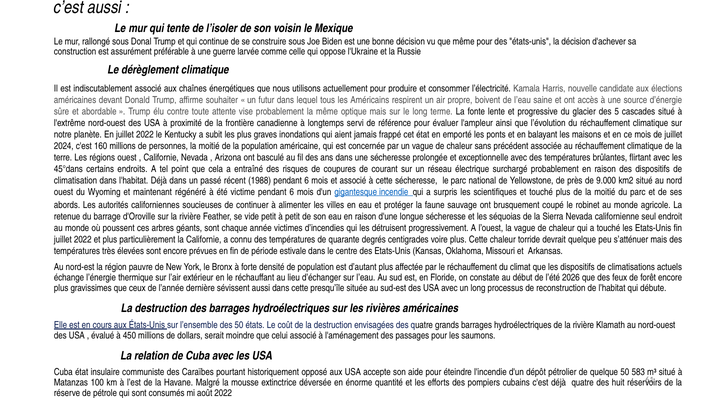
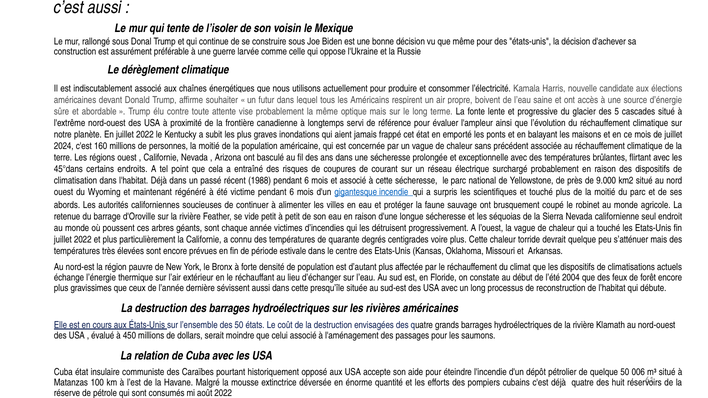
2026: 2026 -> 2004
583: 583 -> 006
